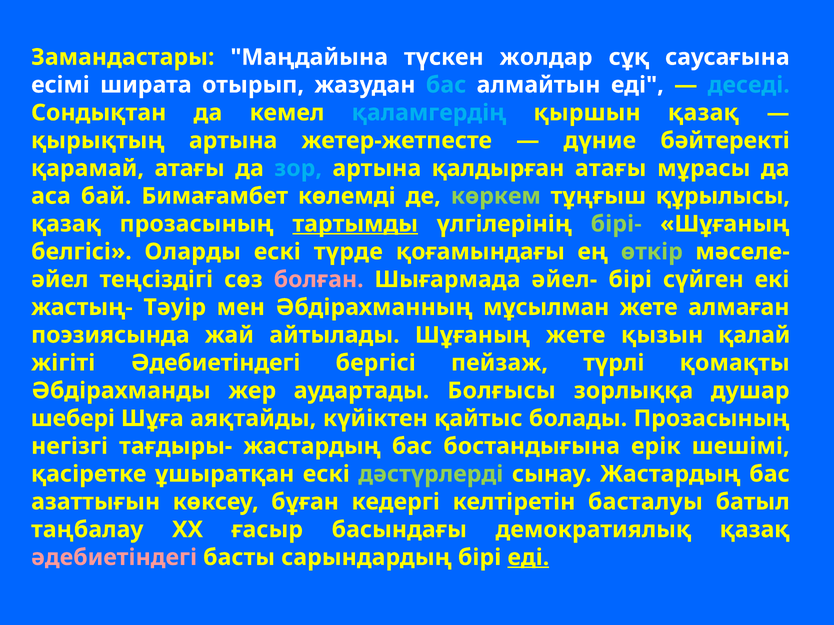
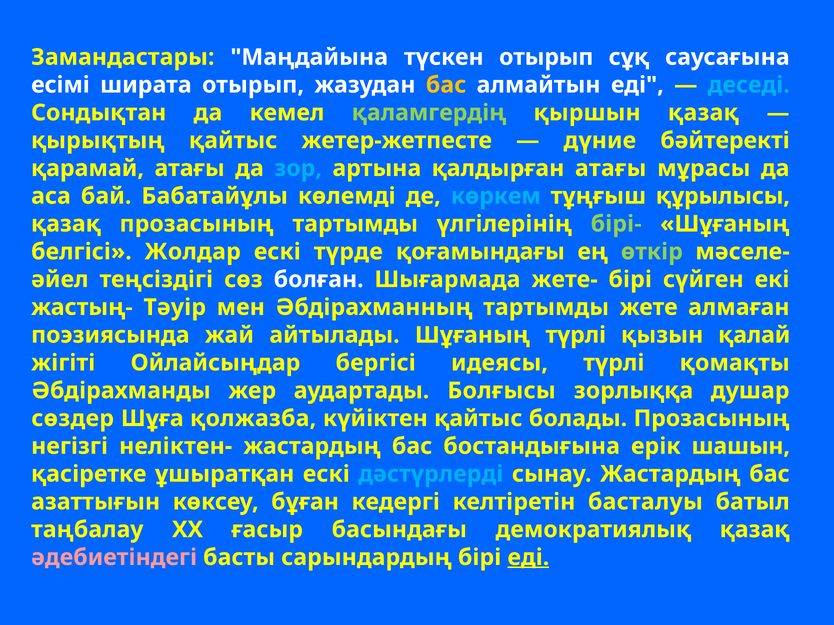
түскен жолдар: жолдар -> отырып
бас at (446, 85) colour: light blue -> yellow
қаламгердің colour: light blue -> light green
қырықтың артына: артына -> қайтыс
Бимағамбет: Бимағамбет -> Бабатайұлы
көркем colour: light green -> light blue
тартымды at (355, 224) underline: present -> none
Оларды: Оларды -> Жолдар
болған colour: pink -> white
әйел-: әйел- -> жете-
Әбдірахманның мұсылман: мұсылман -> тартымды
Шұғаның жете: жете -> түрлі
жігіті Әдебиетіндегі: Әдебиетіндегі -> Ойлайсыңдар
пейзаж: пейзаж -> идеясы
шебері: шебері -> сөздер
аяқтайды: аяқтайды -> қолжазба
тағдыры-: тағдыры- -> неліктен-
шешімі: шешімі -> шашын
дәстүрлерді colour: light green -> light blue
